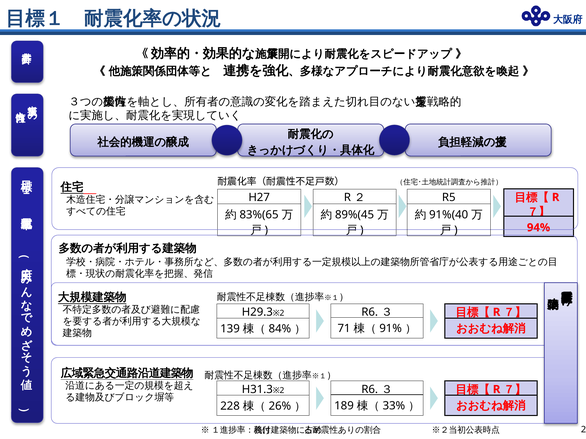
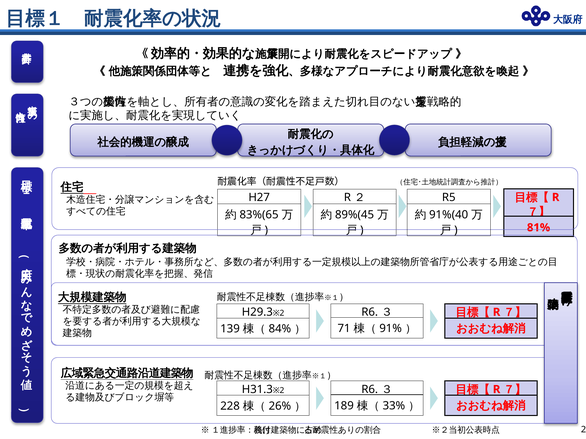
94%: 94% -> 81%
